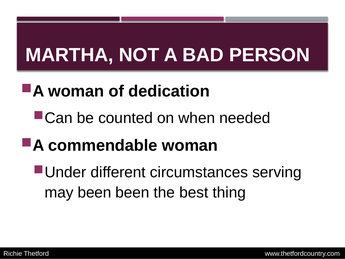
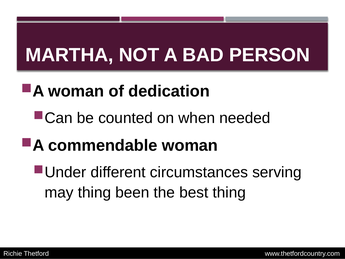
may been: been -> thing
